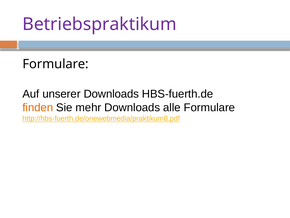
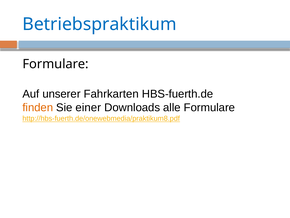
Betriebspraktikum colour: purple -> blue
unserer Downloads: Downloads -> Fahrkarten
mehr: mehr -> einer
